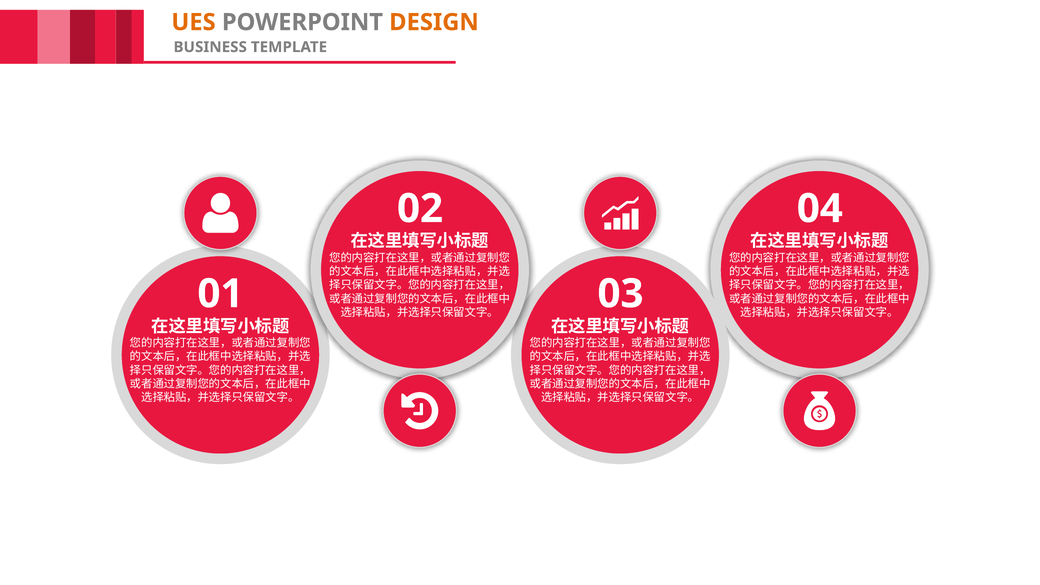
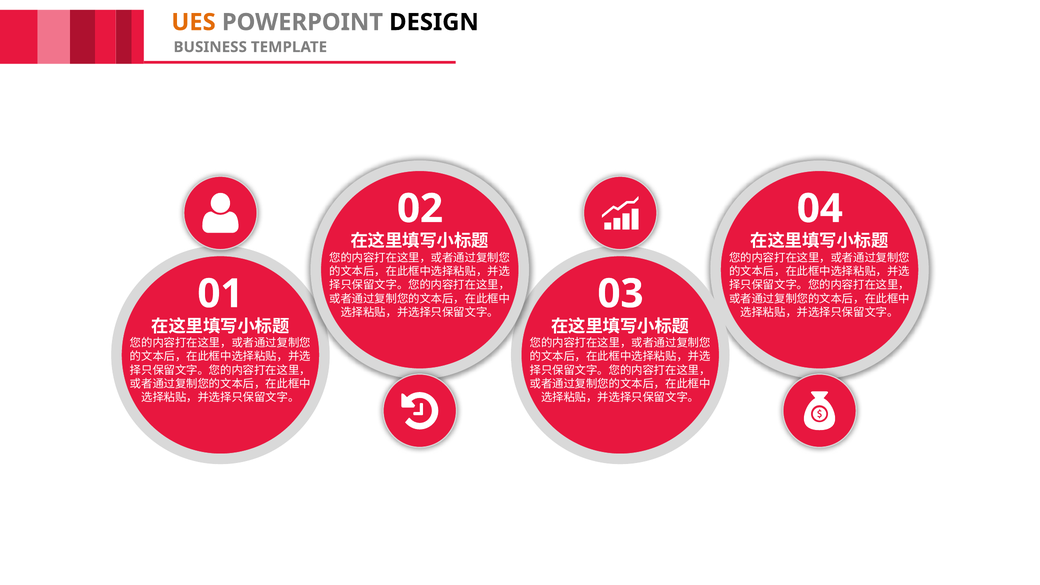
DESIGN colour: orange -> black
